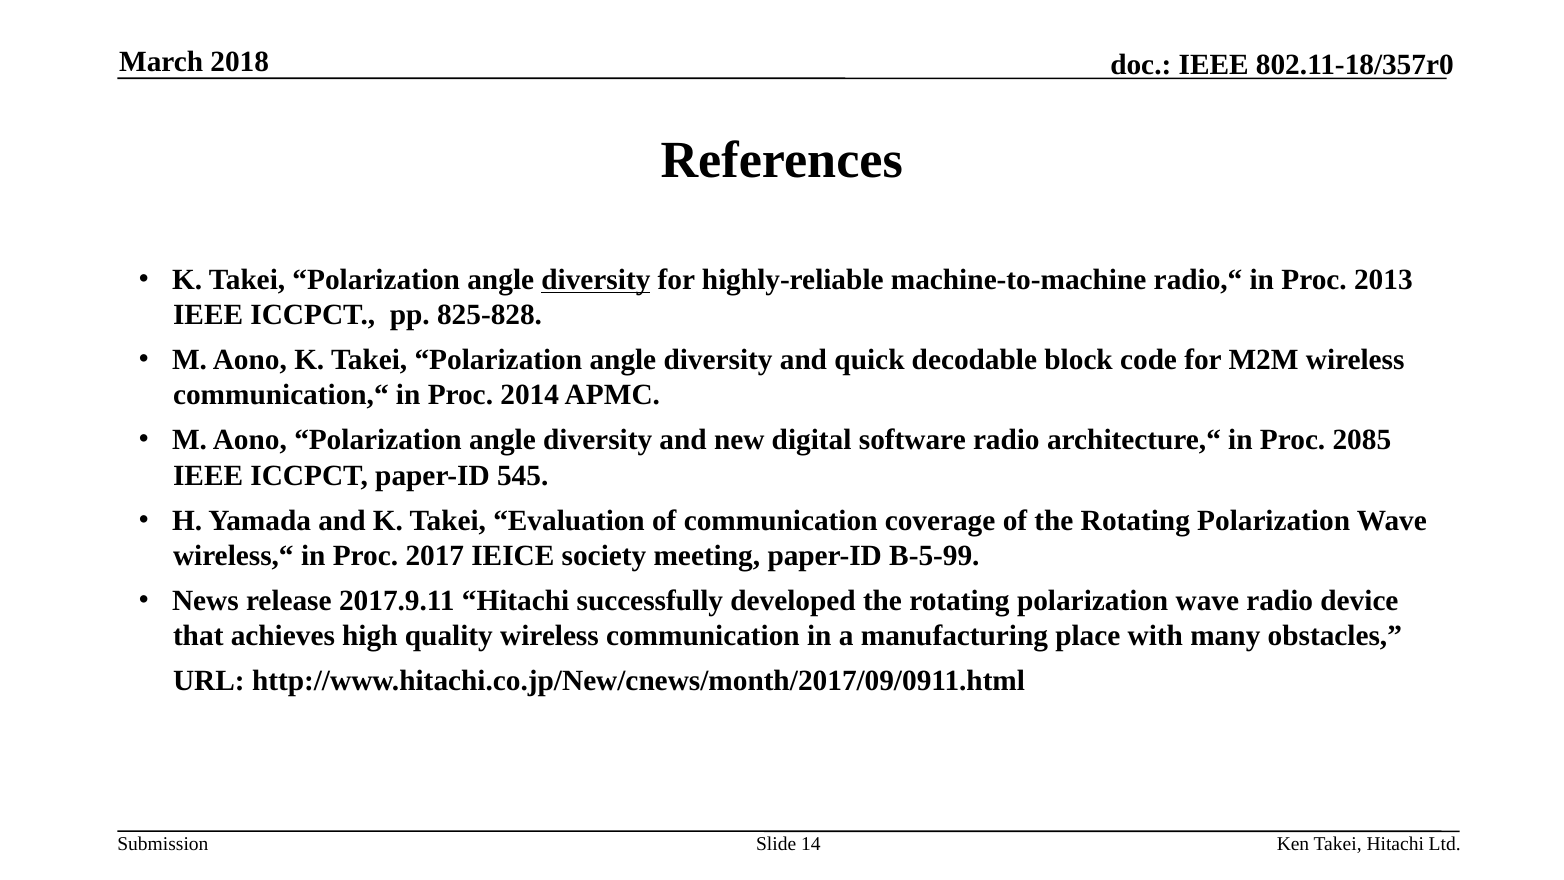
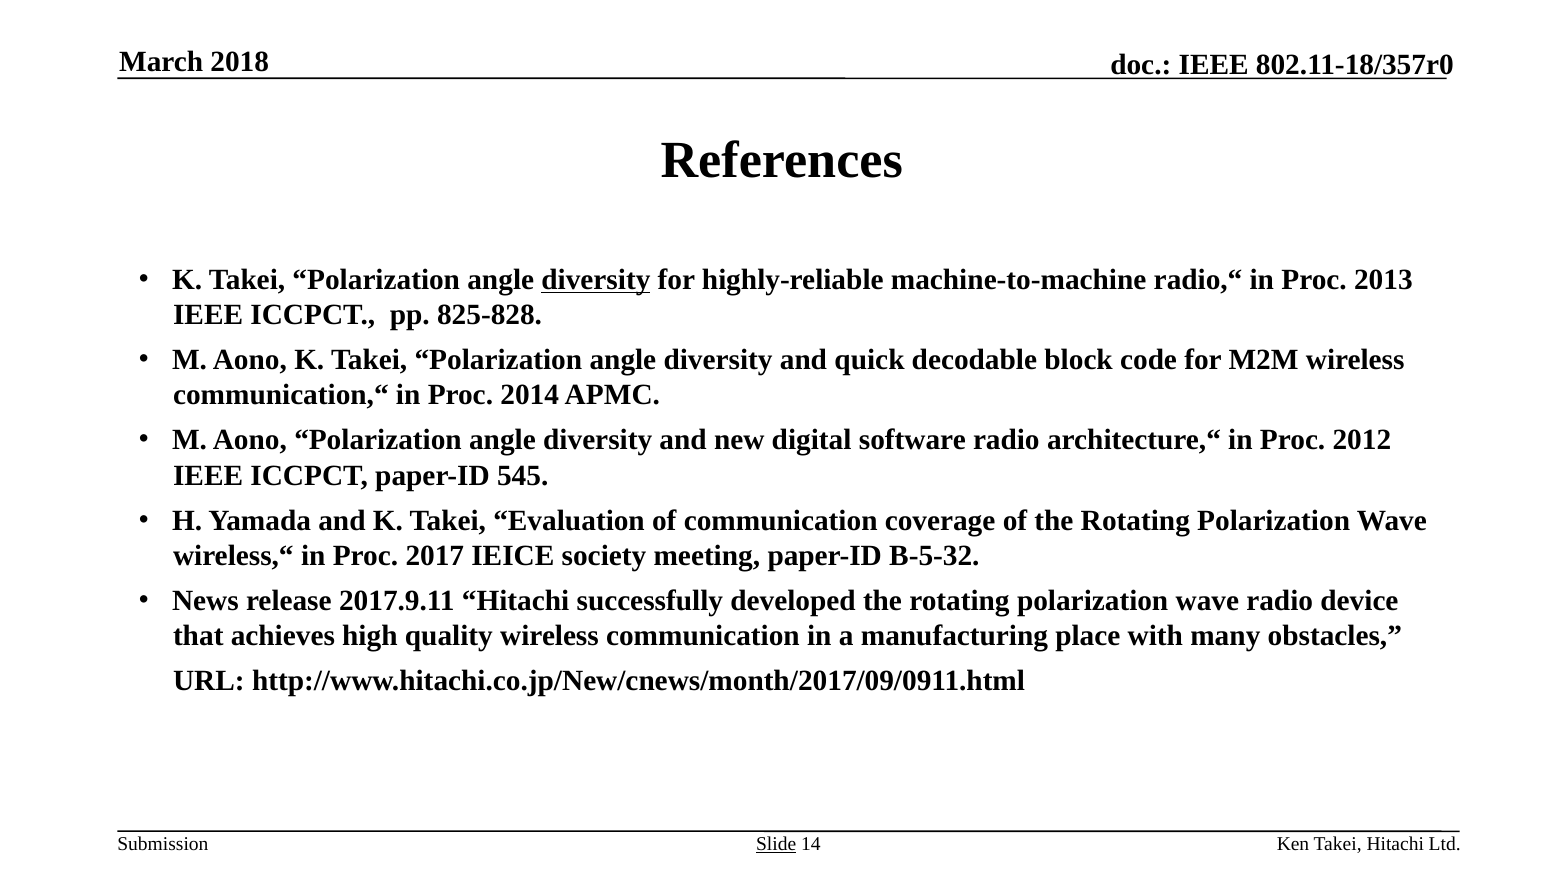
2085: 2085 -> 2012
B-5-99: B-5-99 -> B-5-32
Slide underline: none -> present
